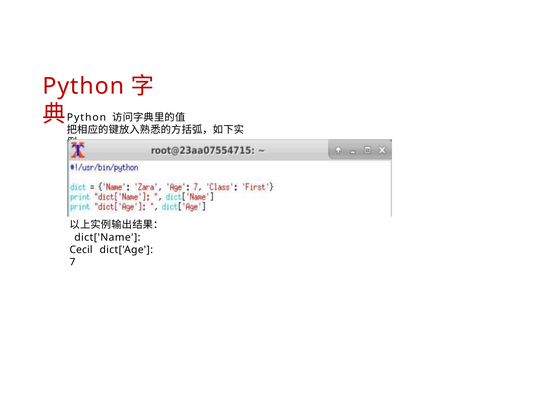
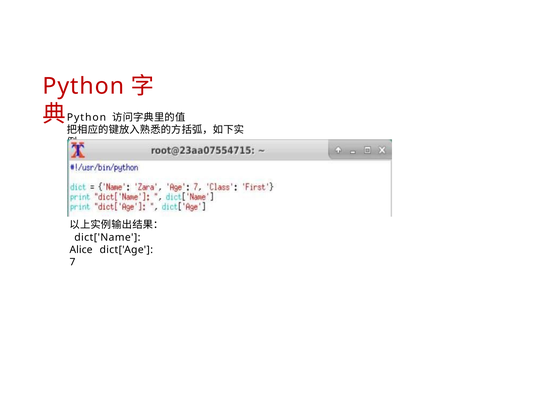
Cecil: Cecil -> Alice
